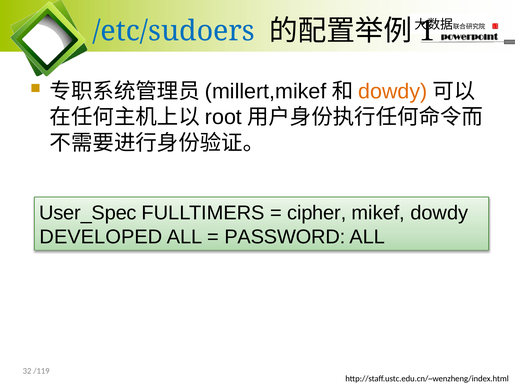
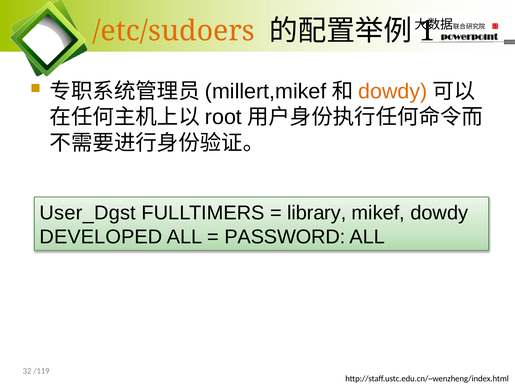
/etc/sudoers colour: blue -> orange
User_Spec: User_Spec -> User_Dgst
cipher: cipher -> library
